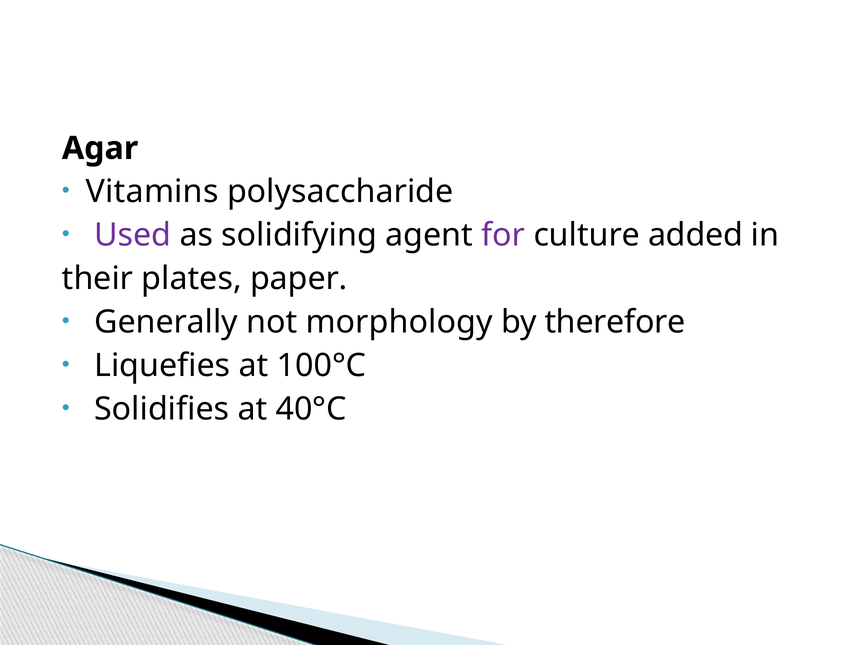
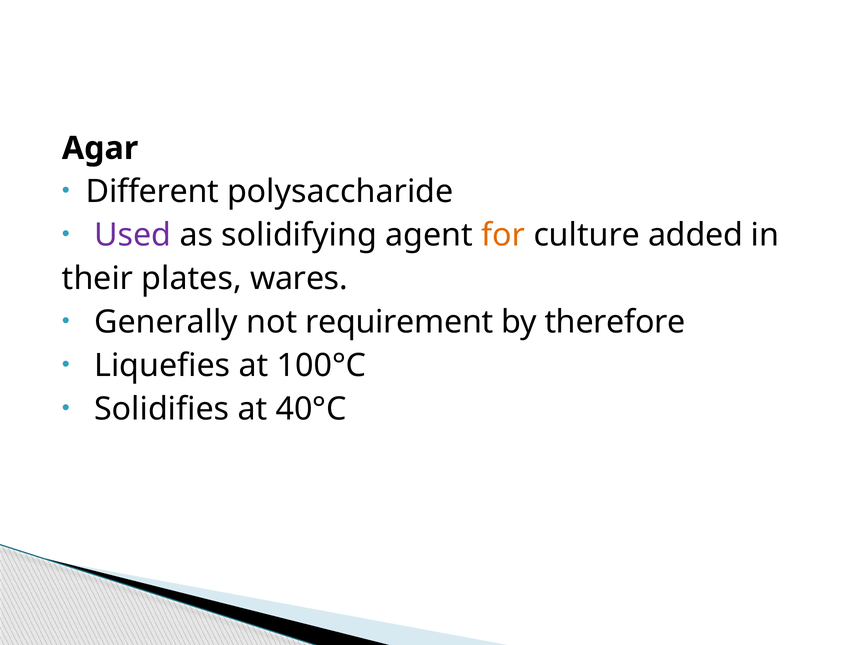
Vitamins: Vitamins -> Different
for colour: purple -> orange
paper: paper -> wares
morphology: morphology -> requirement
